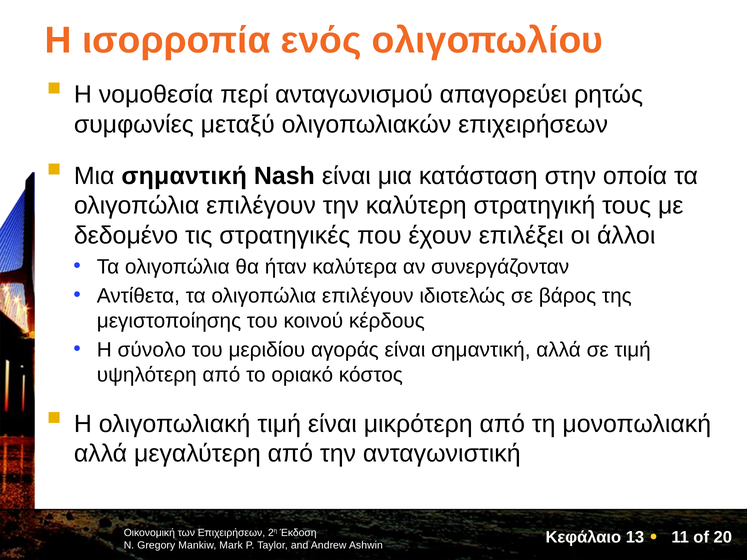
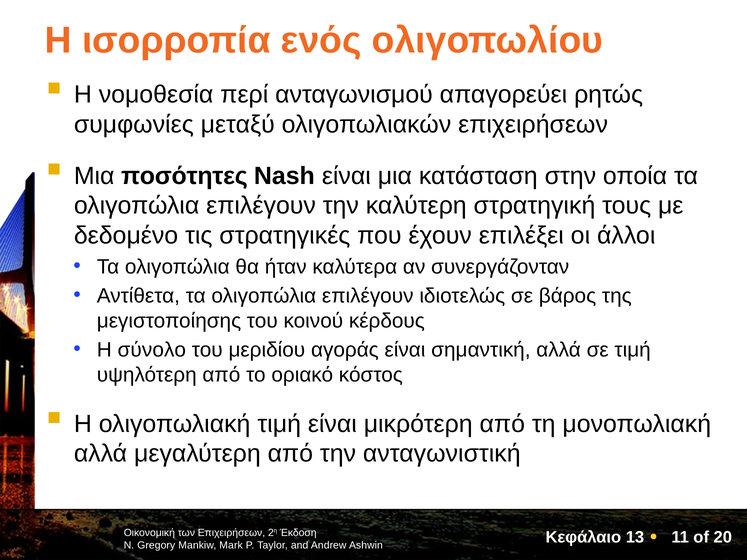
Μια σημαντική: σημαντική -> ποσότητες
